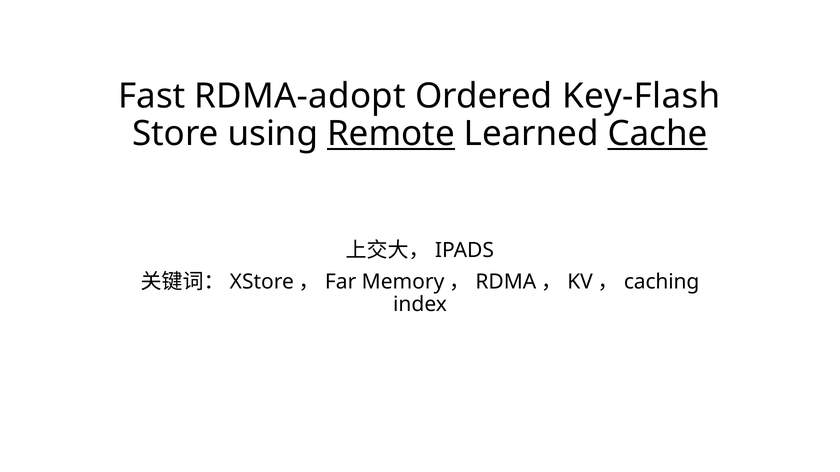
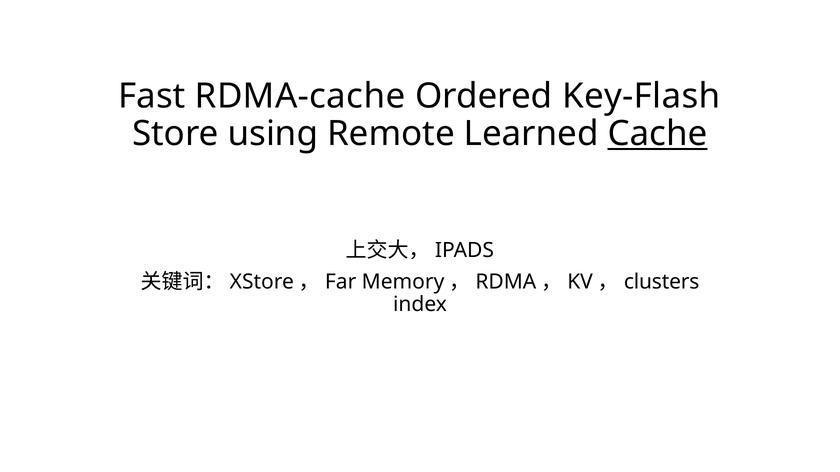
RDMA-adopt: RDMA-adopt -> RDMA-cache
Remote underline: present -> none
caching: caching -> clusters
